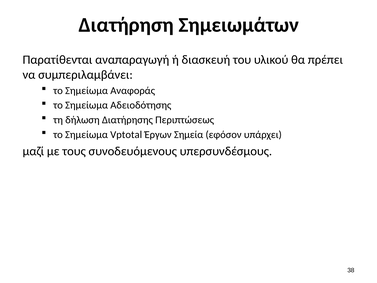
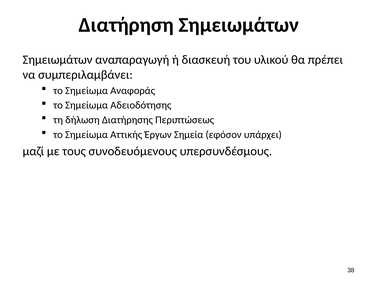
Παρατίθενται at (57, 60): Παρατίθενται -> Σημειωμάτων
Vptotal: Vptotal -> Αττικής
